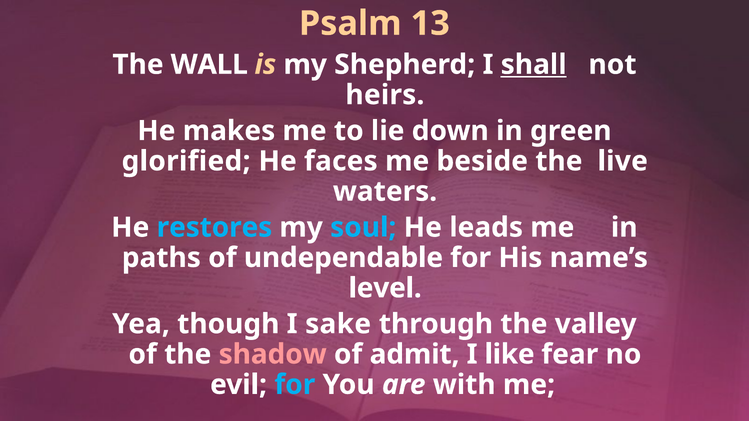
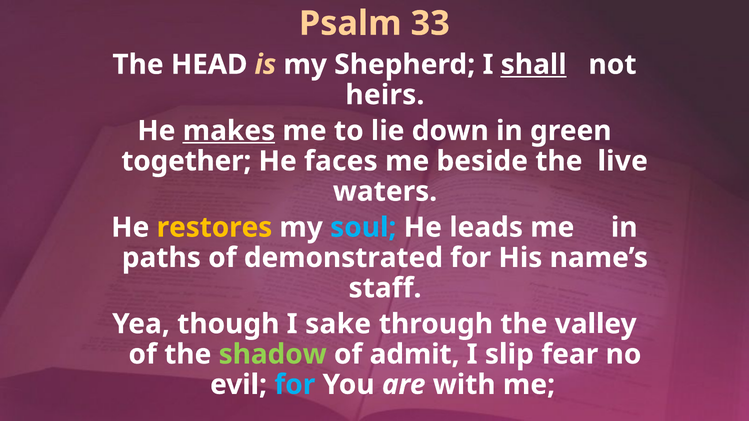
13: 13 -> 33
WALL: WALL -> HEAD
makes underline: none -> present
glorified: glorified -> together
restores colour: light blue -> yellow
undependable: undependable -> demonstrated
level: level -> staff
shadow colour: pink -> light green
like: like -> slip
